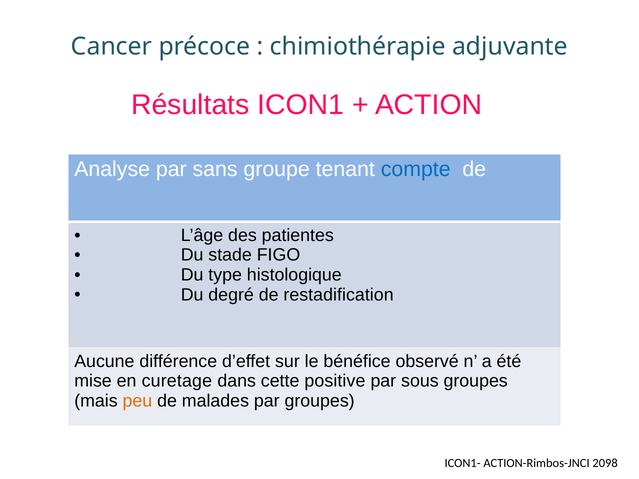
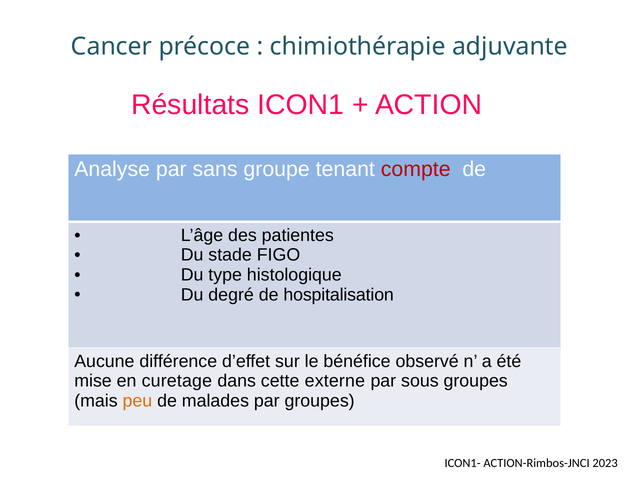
compte colour: blue -> red
restadification: restadification -> hospitalisation
positive: positive -> externe
2098: 2098 -> 2023
